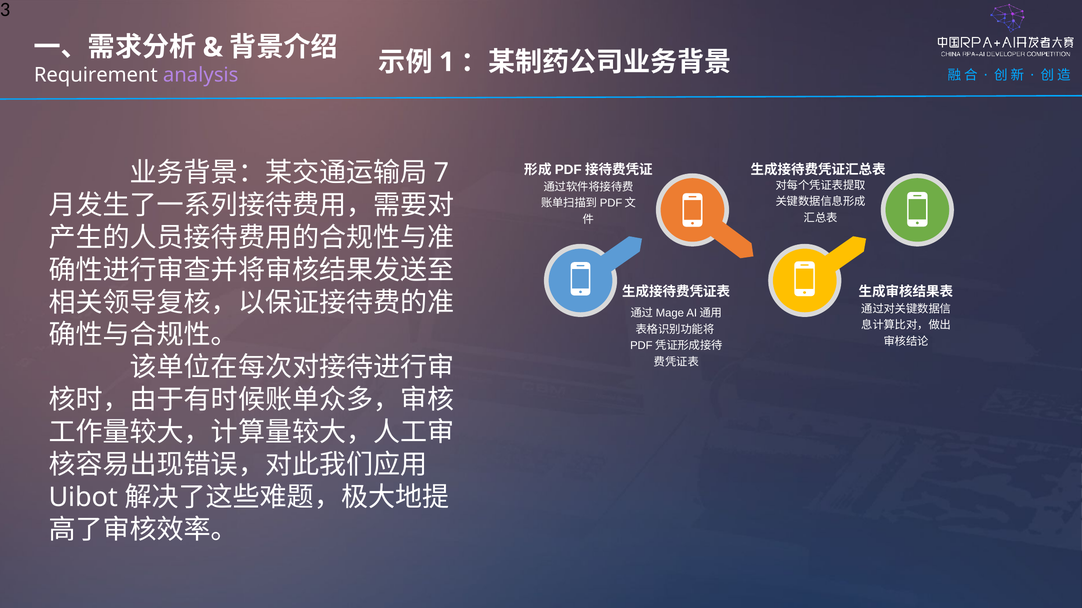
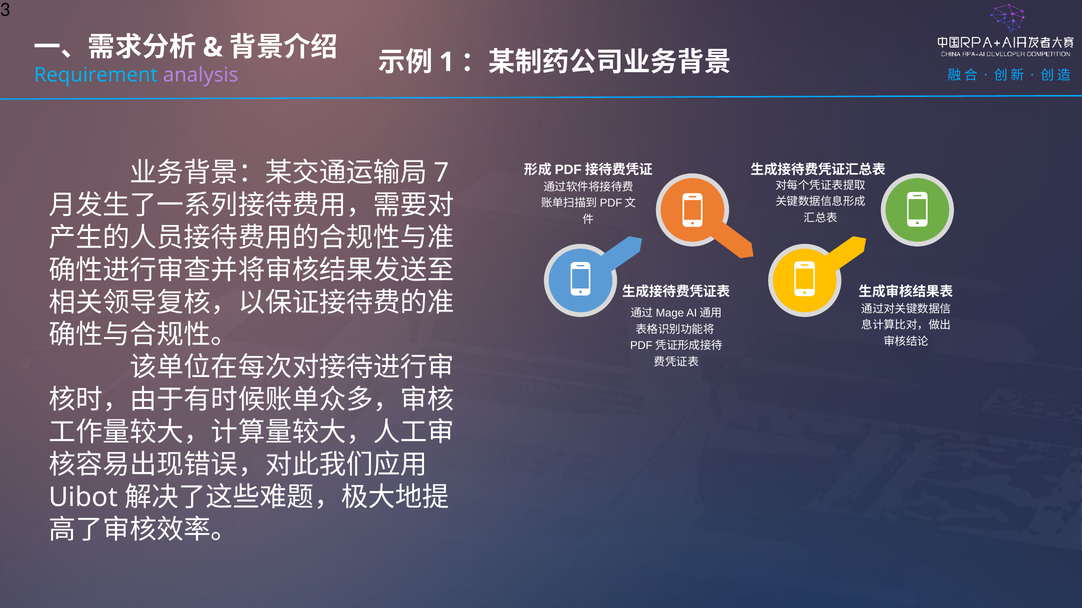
Requirement colour: white -> light blue
